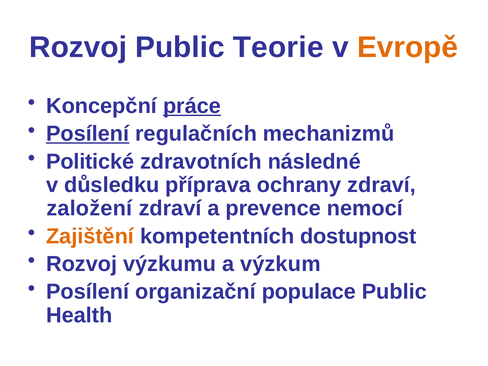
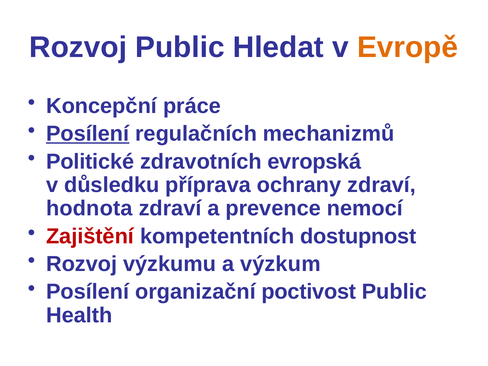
Teorie: Teorie -> Hledat
práce underline: present -> none
následné: následné -> evropská
založení: založení -> hodnota
Zajištění colour: orange -> red
populace: populace -> poctivost
